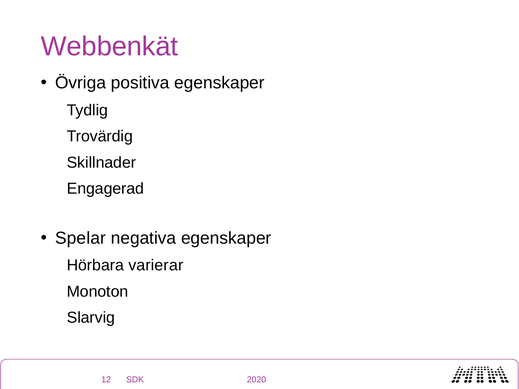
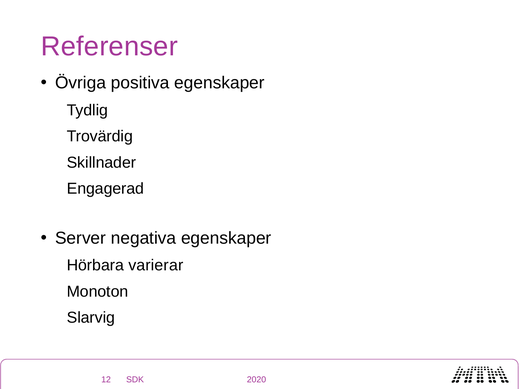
Webbenkät: Webbenkät -> Referenser
Spelar: Spelar -> Server
